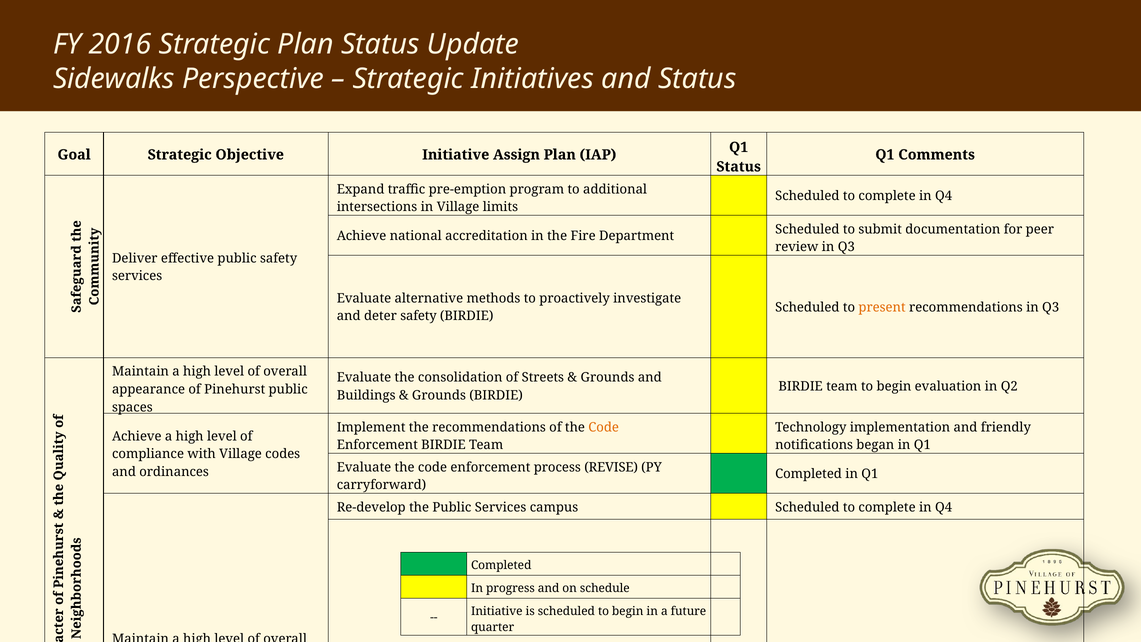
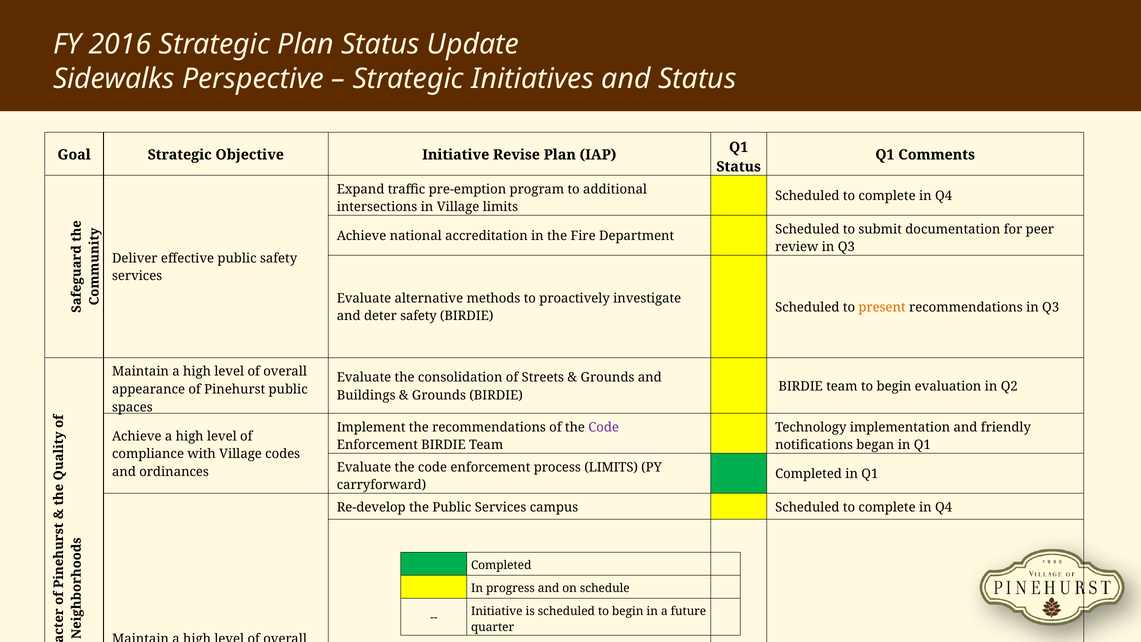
Assign: Assign -> Revise
Code at (604, 427) colour: orange -> purple
process REVISE: REVISE -> LIMITS
